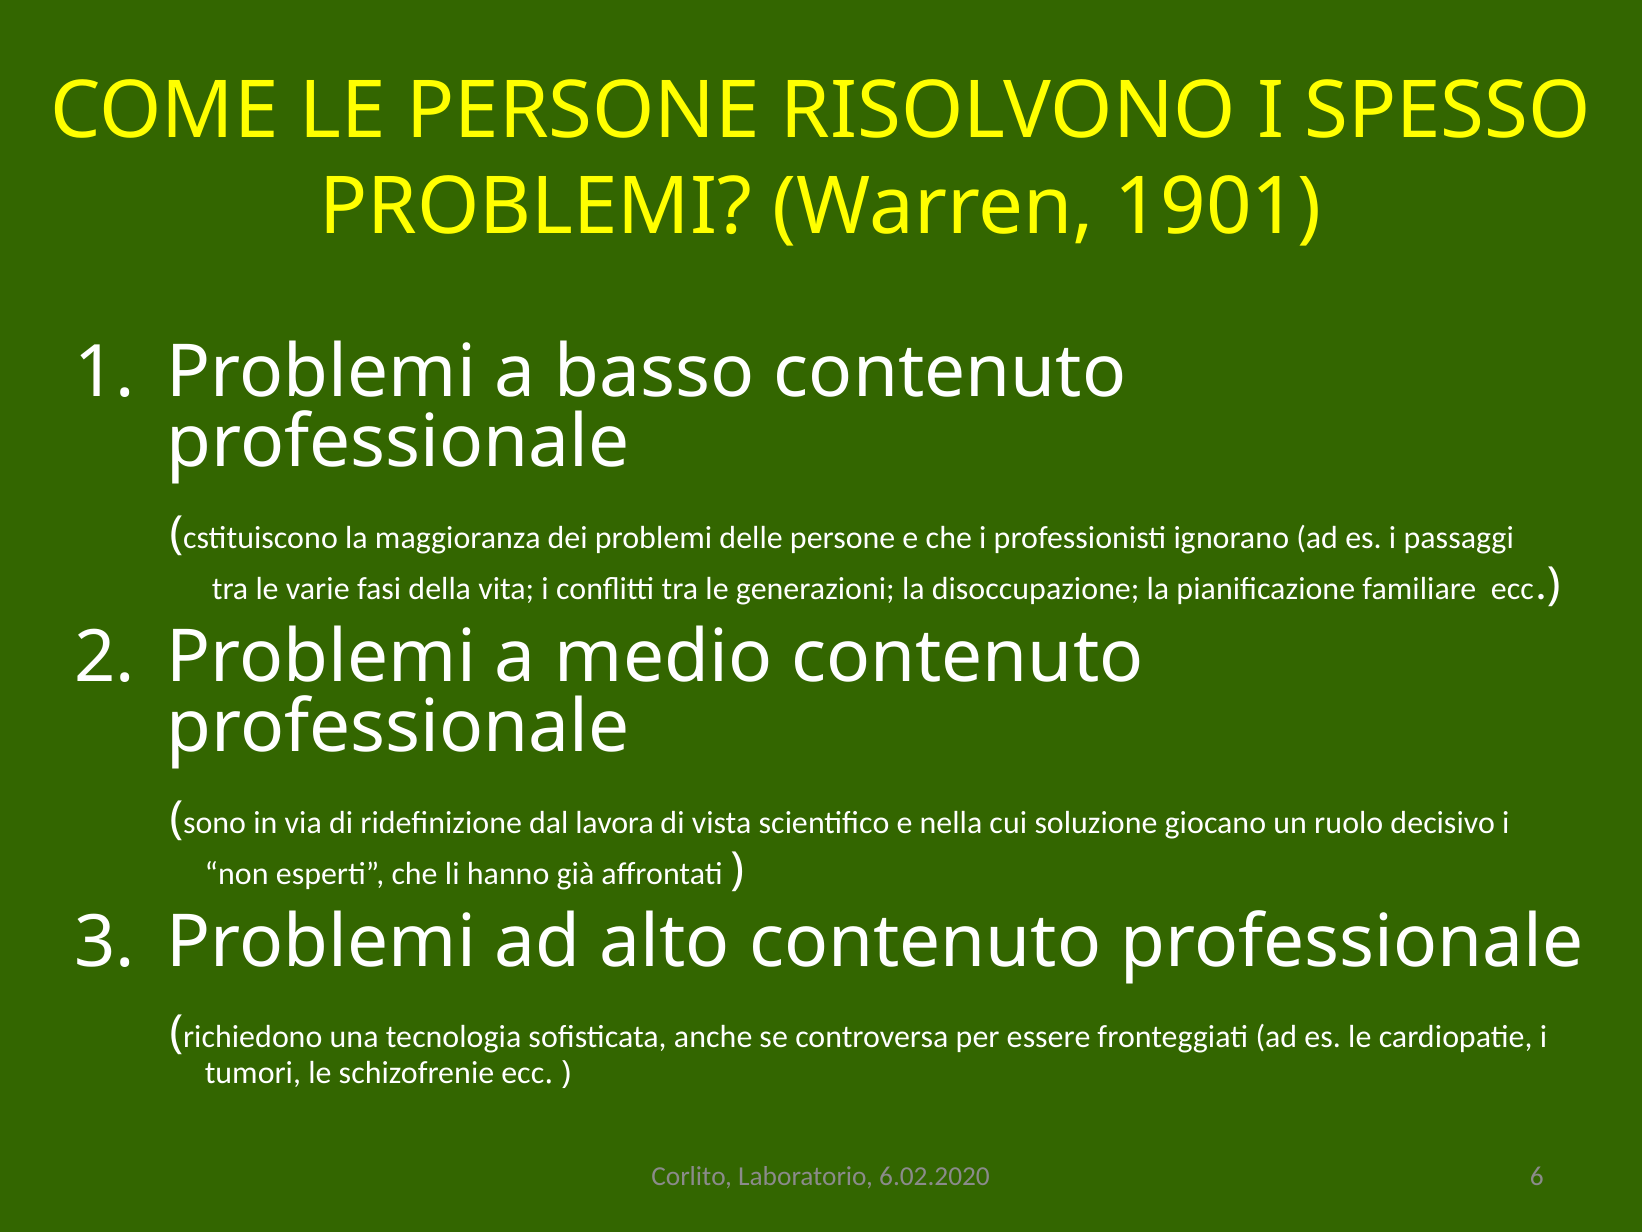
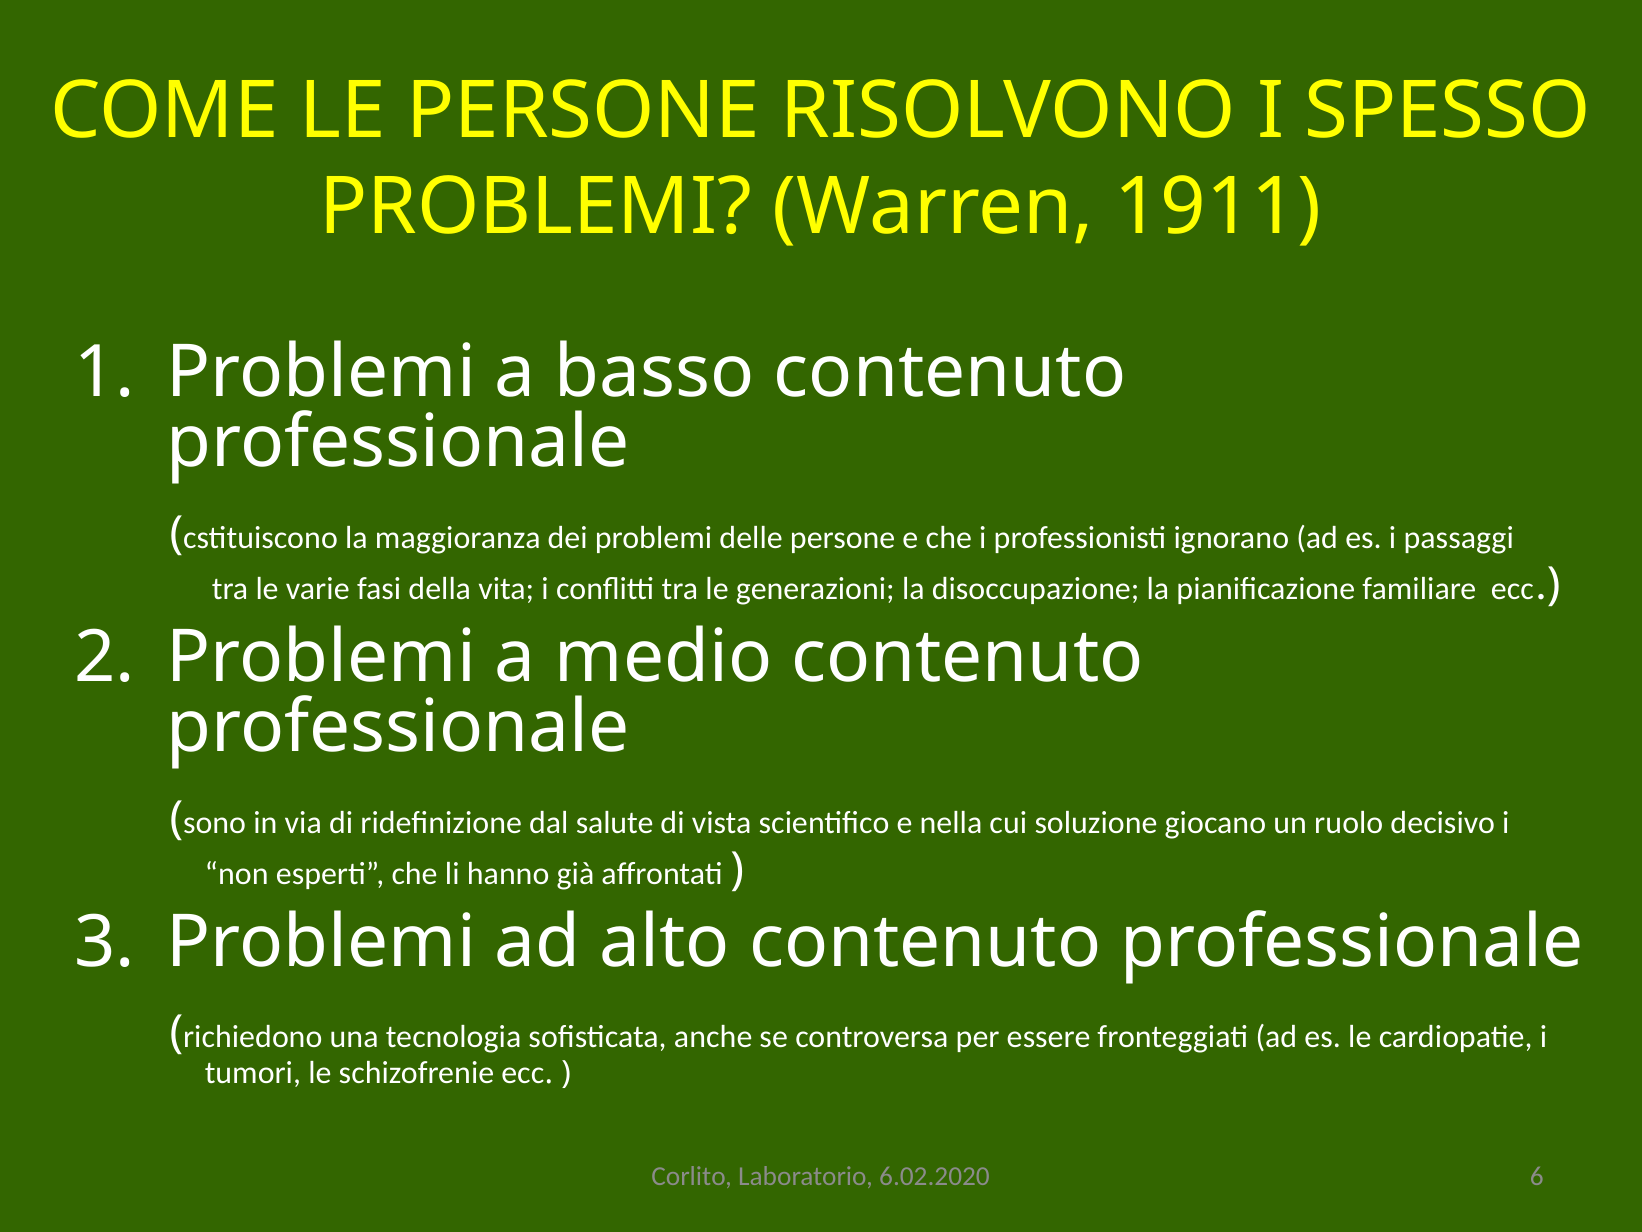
1901: 1901 -> 1911
lavora: lavora -> salute
